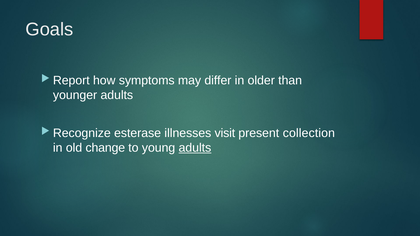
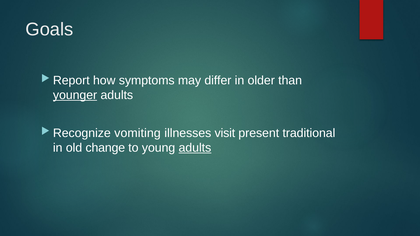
younger underline: none -> present
esterase: esterase -> vomiting
collection: collection -> traditional
